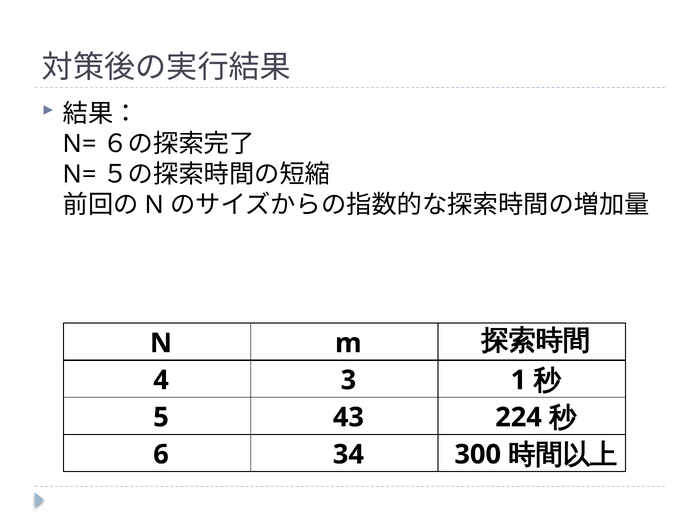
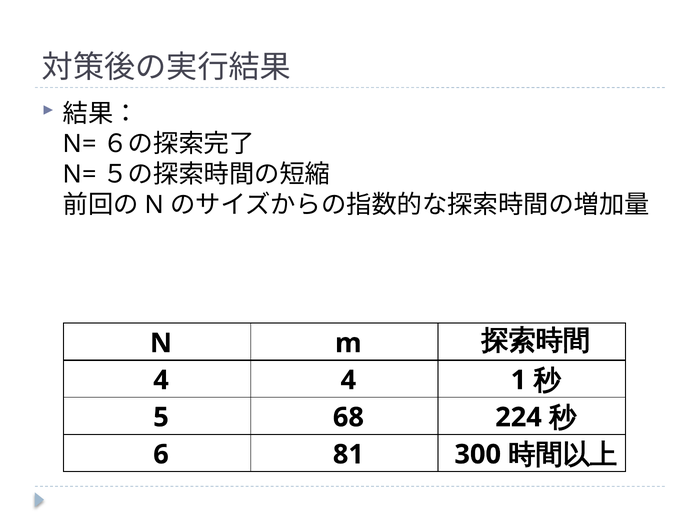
4 3: 3 -> 4
43: 43 -> 68
34: 34 -> 81
